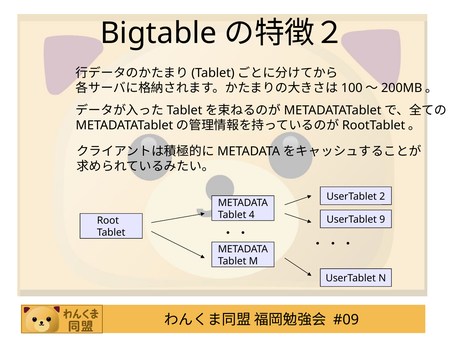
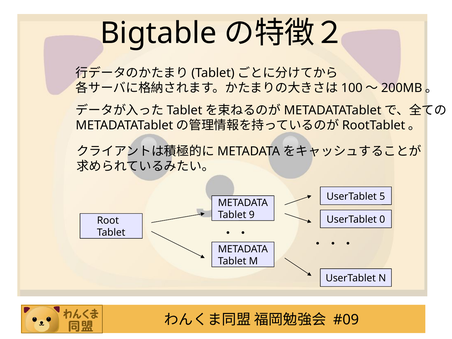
2: 2 -> 5
4: 4 -> 9
9: 9 -> 0
